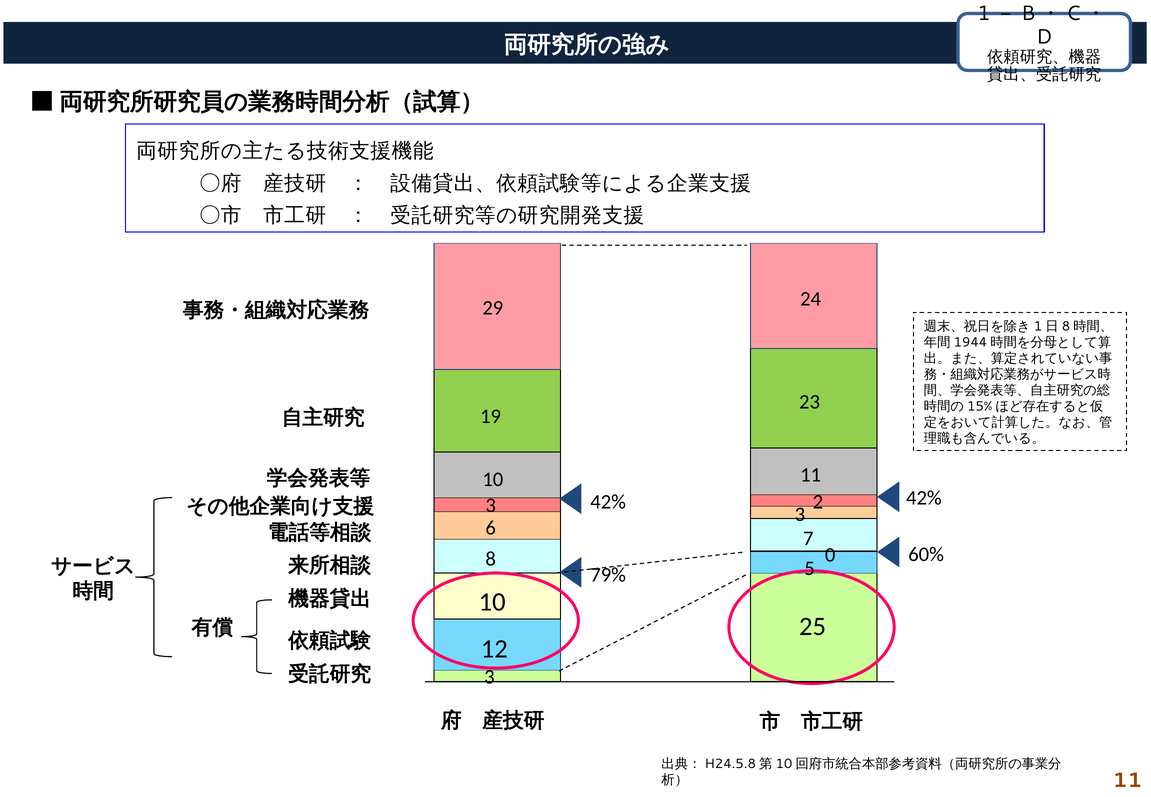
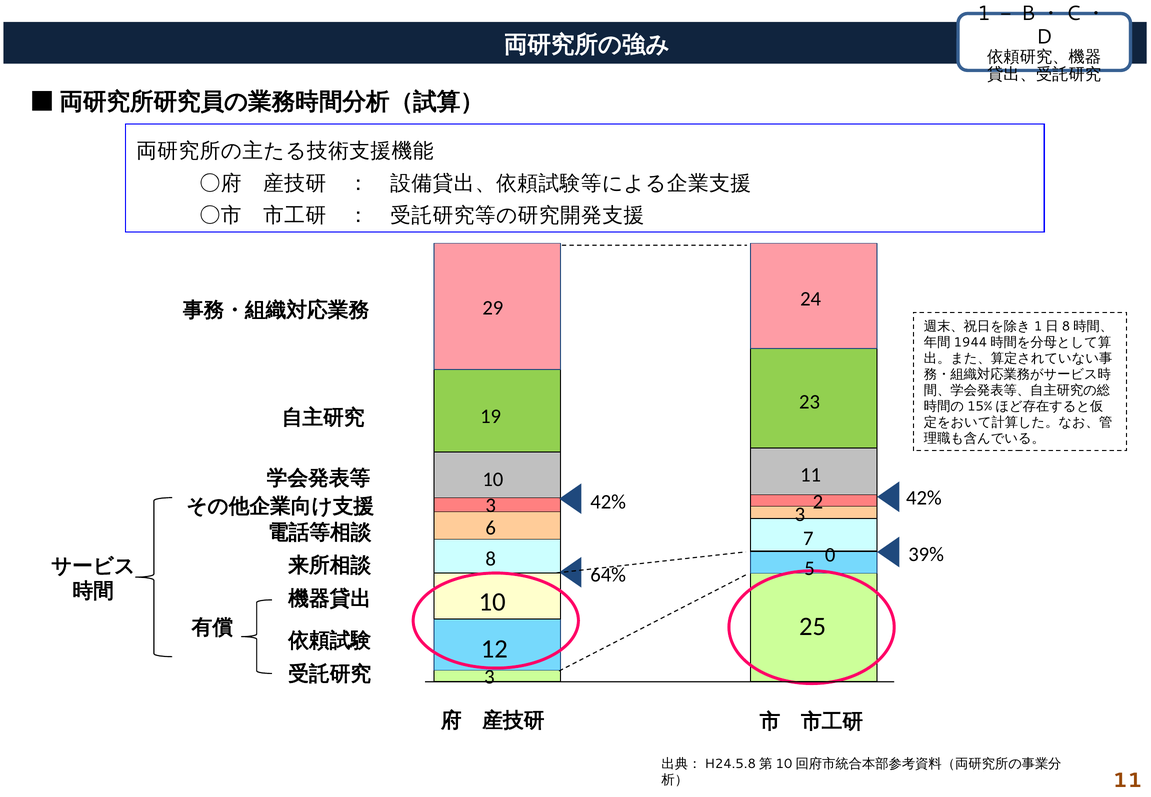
60%: 60% -> 39%
79%: 79% -> 64%
